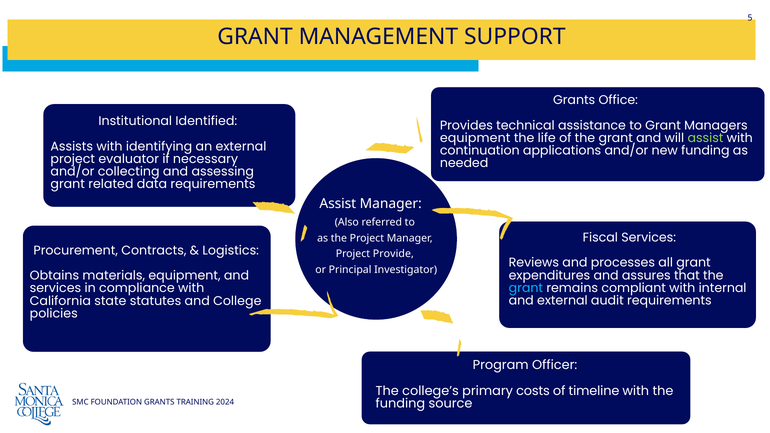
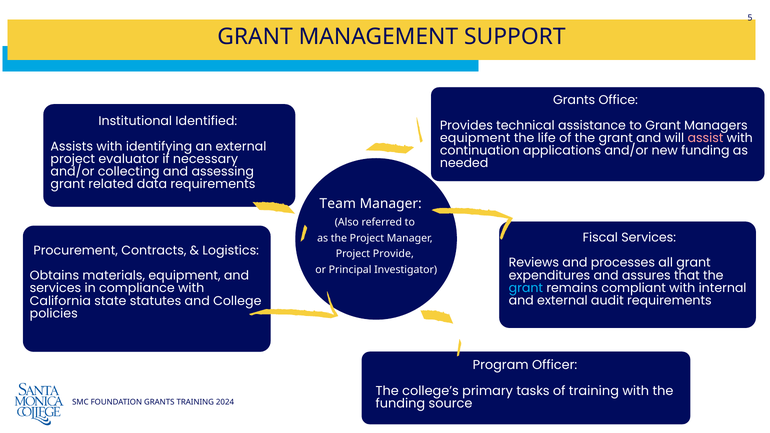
assist at (705, 138) colour: light green -> pink
Assist at (338, 204): Assist -> Team
costs: costs -> tasks
of timeline: timeline -> training
